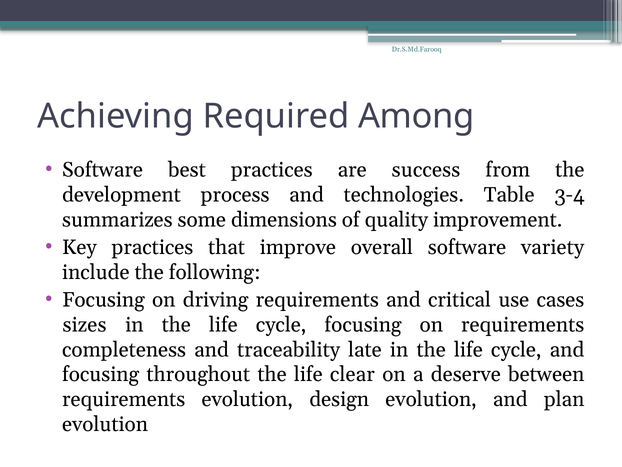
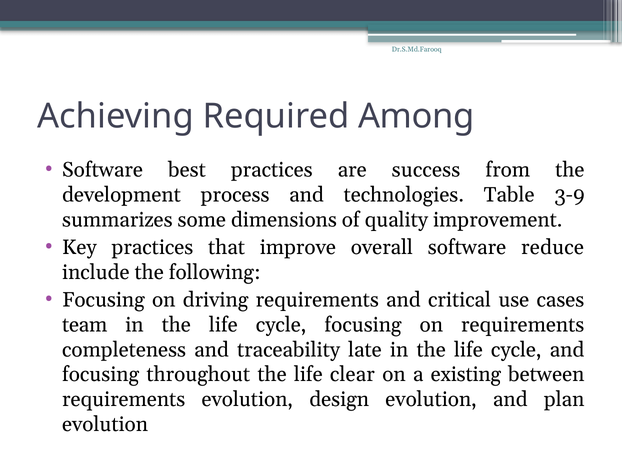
3-4: 3-4 -> 3-9
variety: variety -> reduce
sizes: sizes -> team
deserve: deserve -> existing
